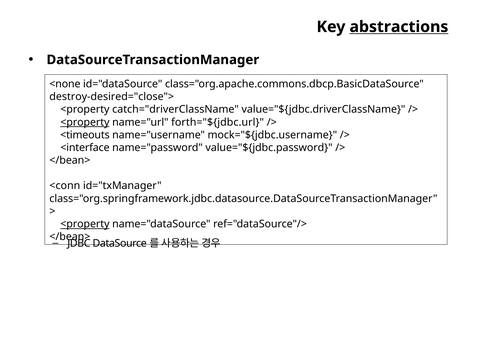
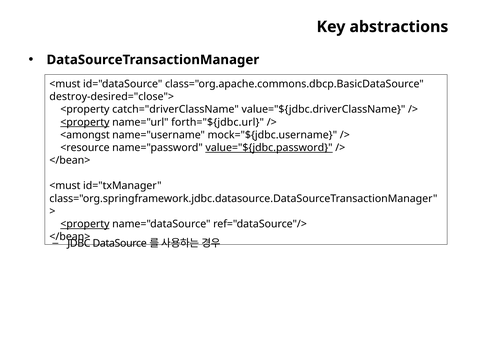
abstractions underline: present -> none
<none at (65, 84): <none -> <must
<timeouts: <timeouts -> <amongst
<interface: <interface -> <resource
value="${jdbc.password underline: none -> present
<conn at (65, 186): <conn -> <must
